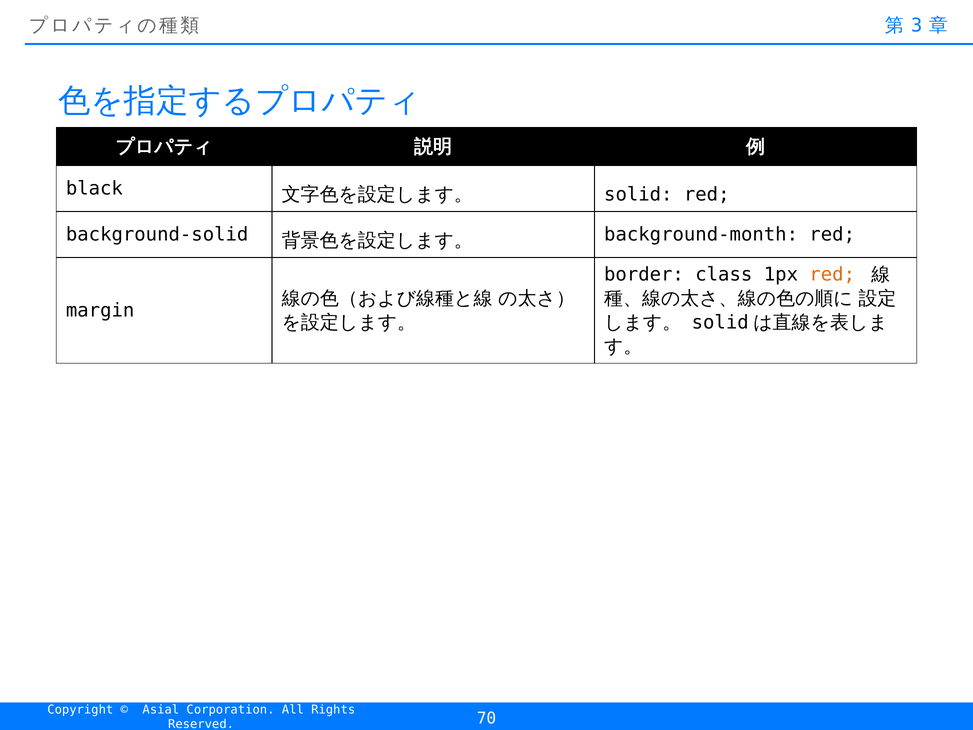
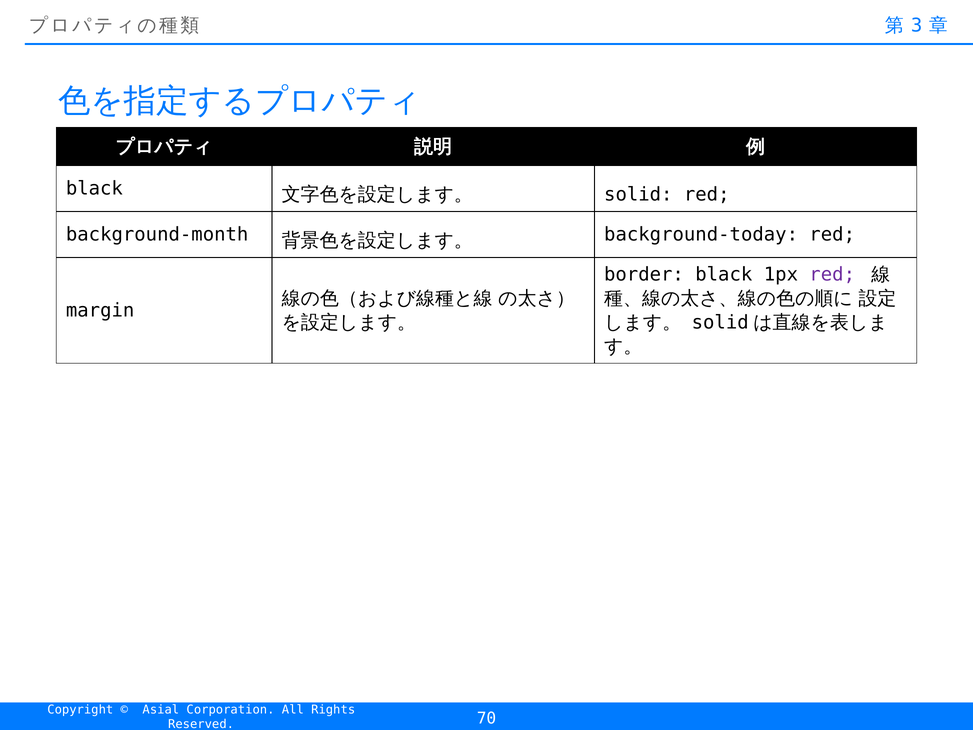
background-solid: background-solid -> background-month
background-month: background-month -> background-today
border class: class -> black
red at (832, 274) colour: orange -> purple
